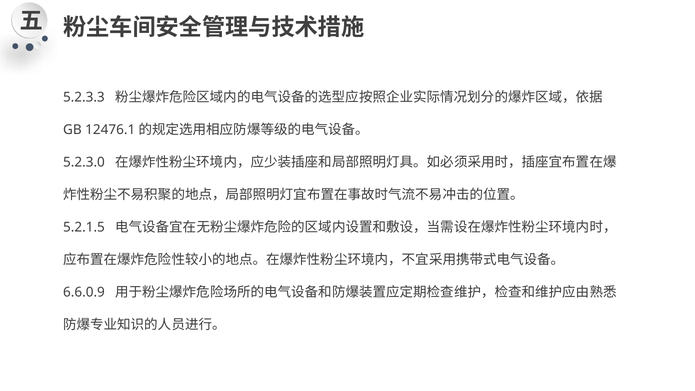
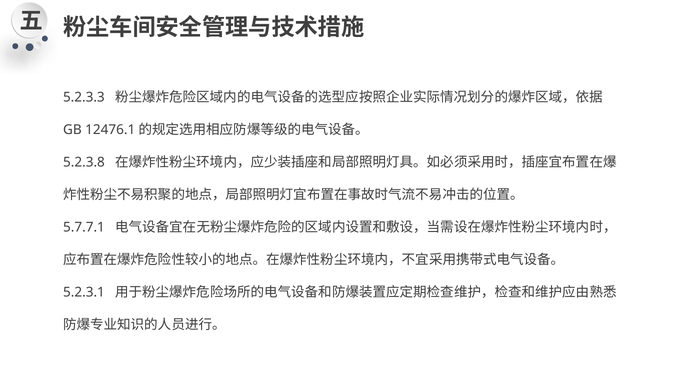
5.2.3.0: 5.2.3.0 -> 5.2.3.8
5.2.1.5: 5.2.1.5 -> 5.7.7.1
6.6.0.9: 6.6.0.9 -> 5.2.3.1
